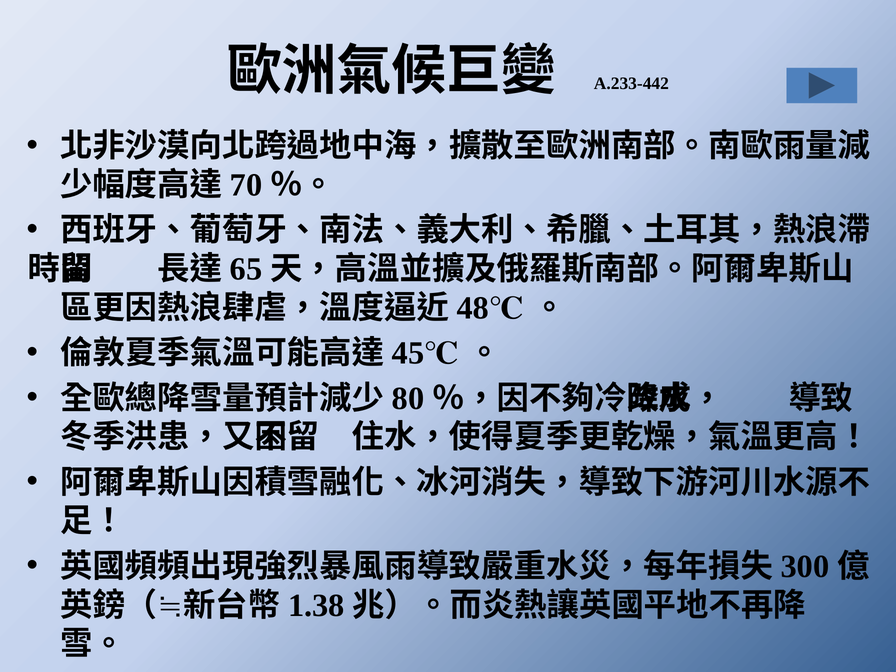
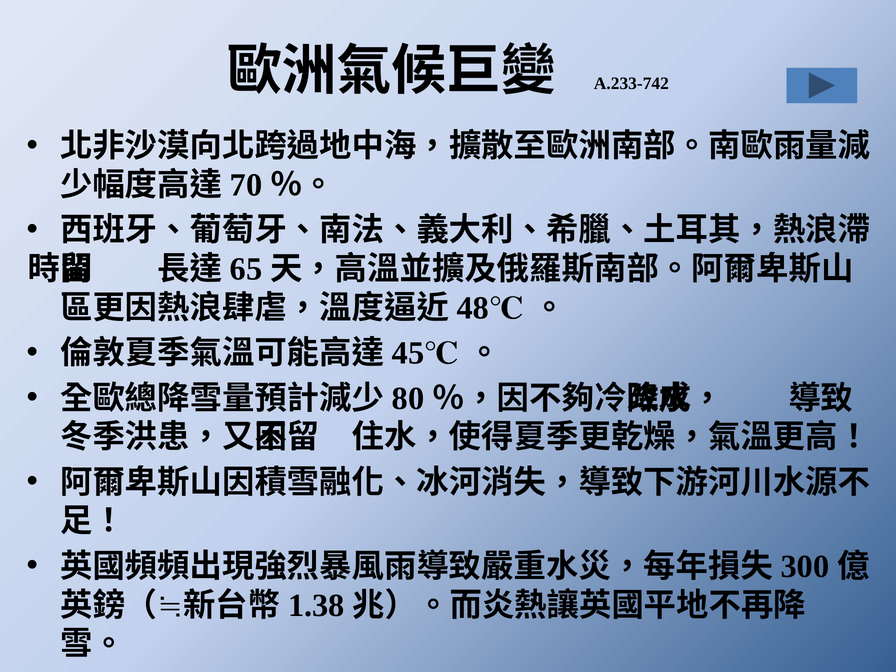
A.233-442: A.233-442 -> A.233-742
